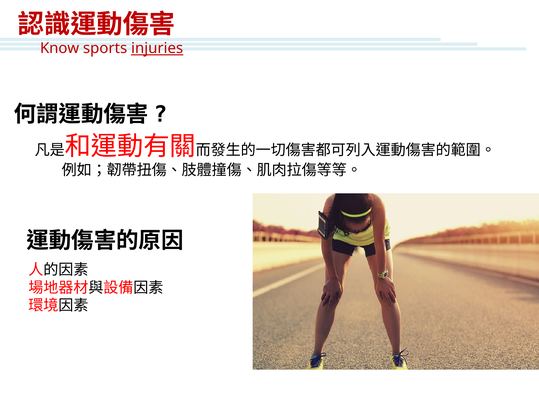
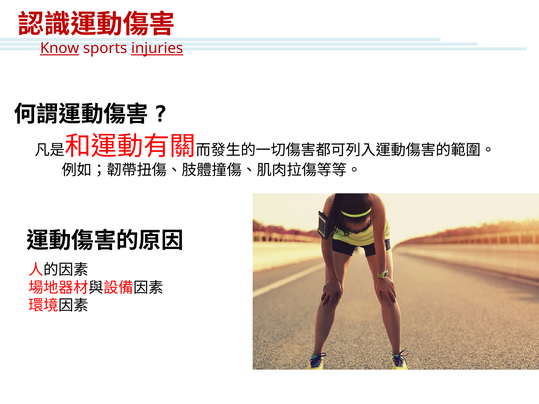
Know underline: none -> present
